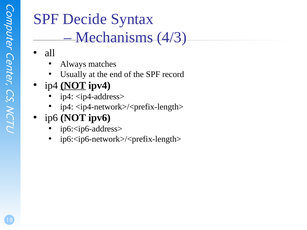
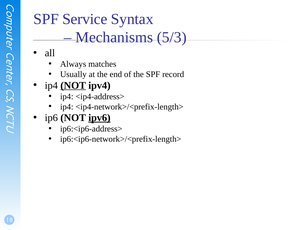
Decide: Decide -> Service
4/3: 4/3 -> 5/3
ipv6 underline: none -> present
